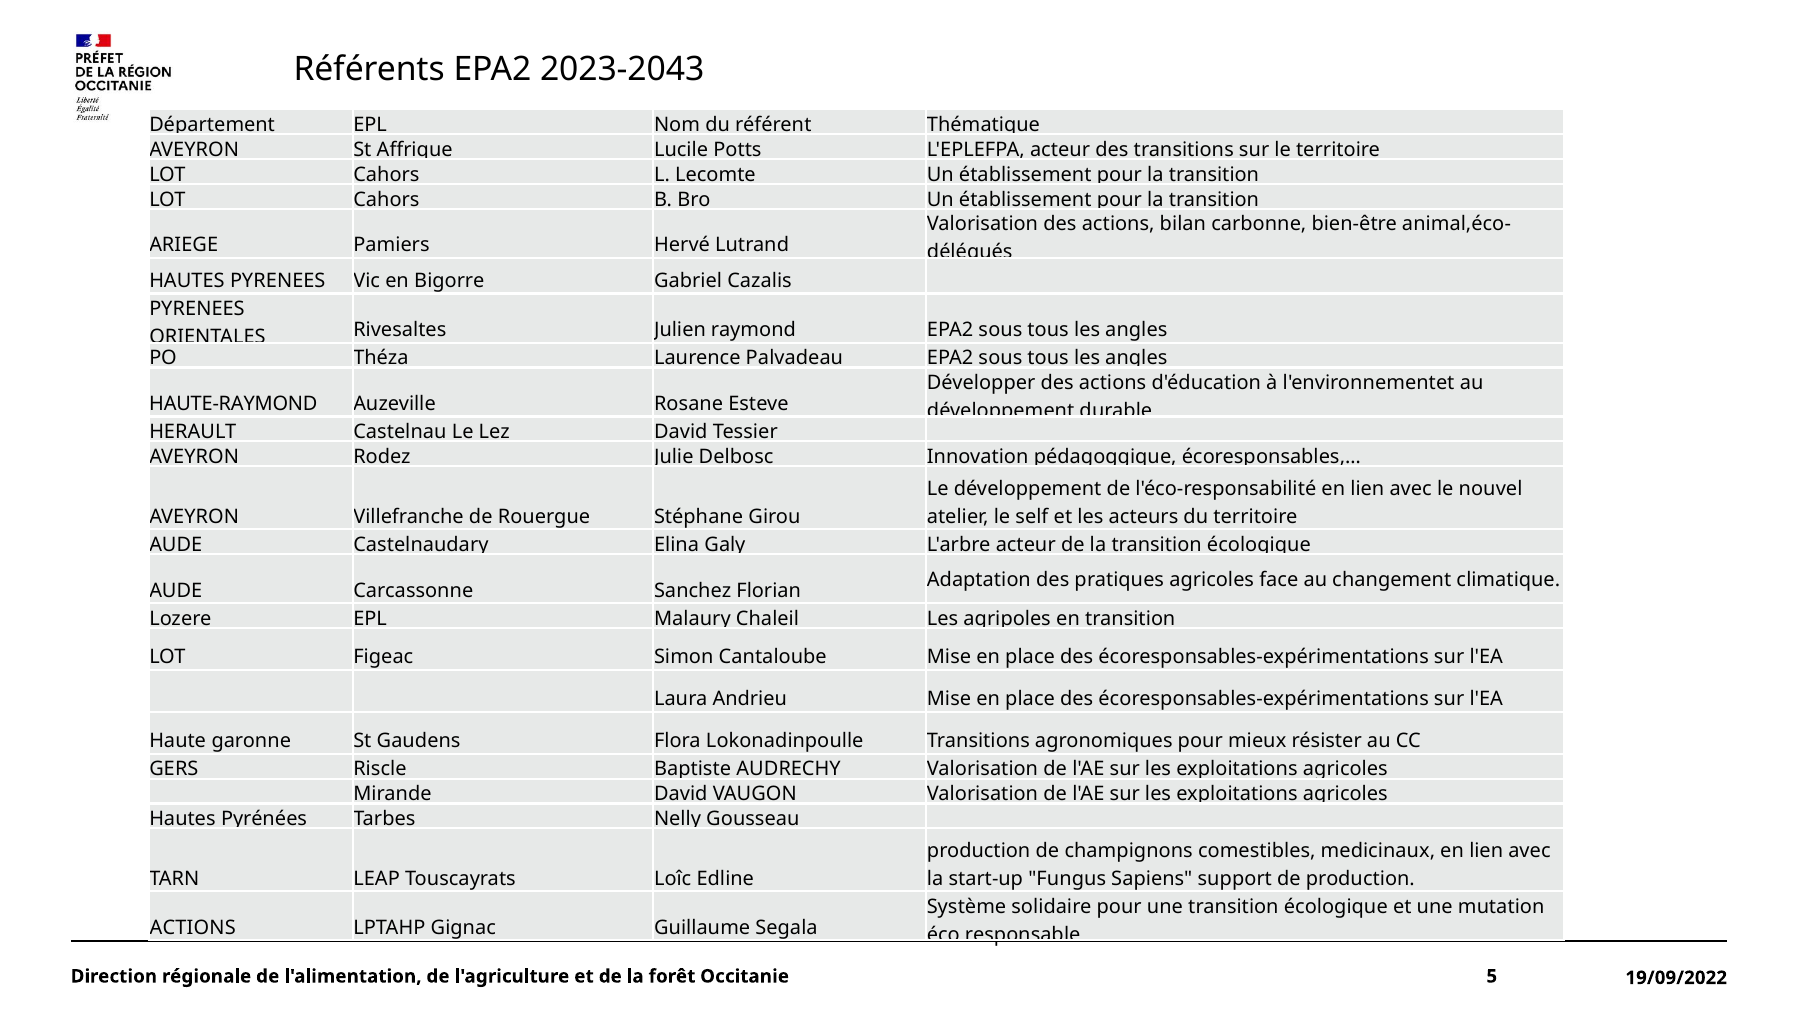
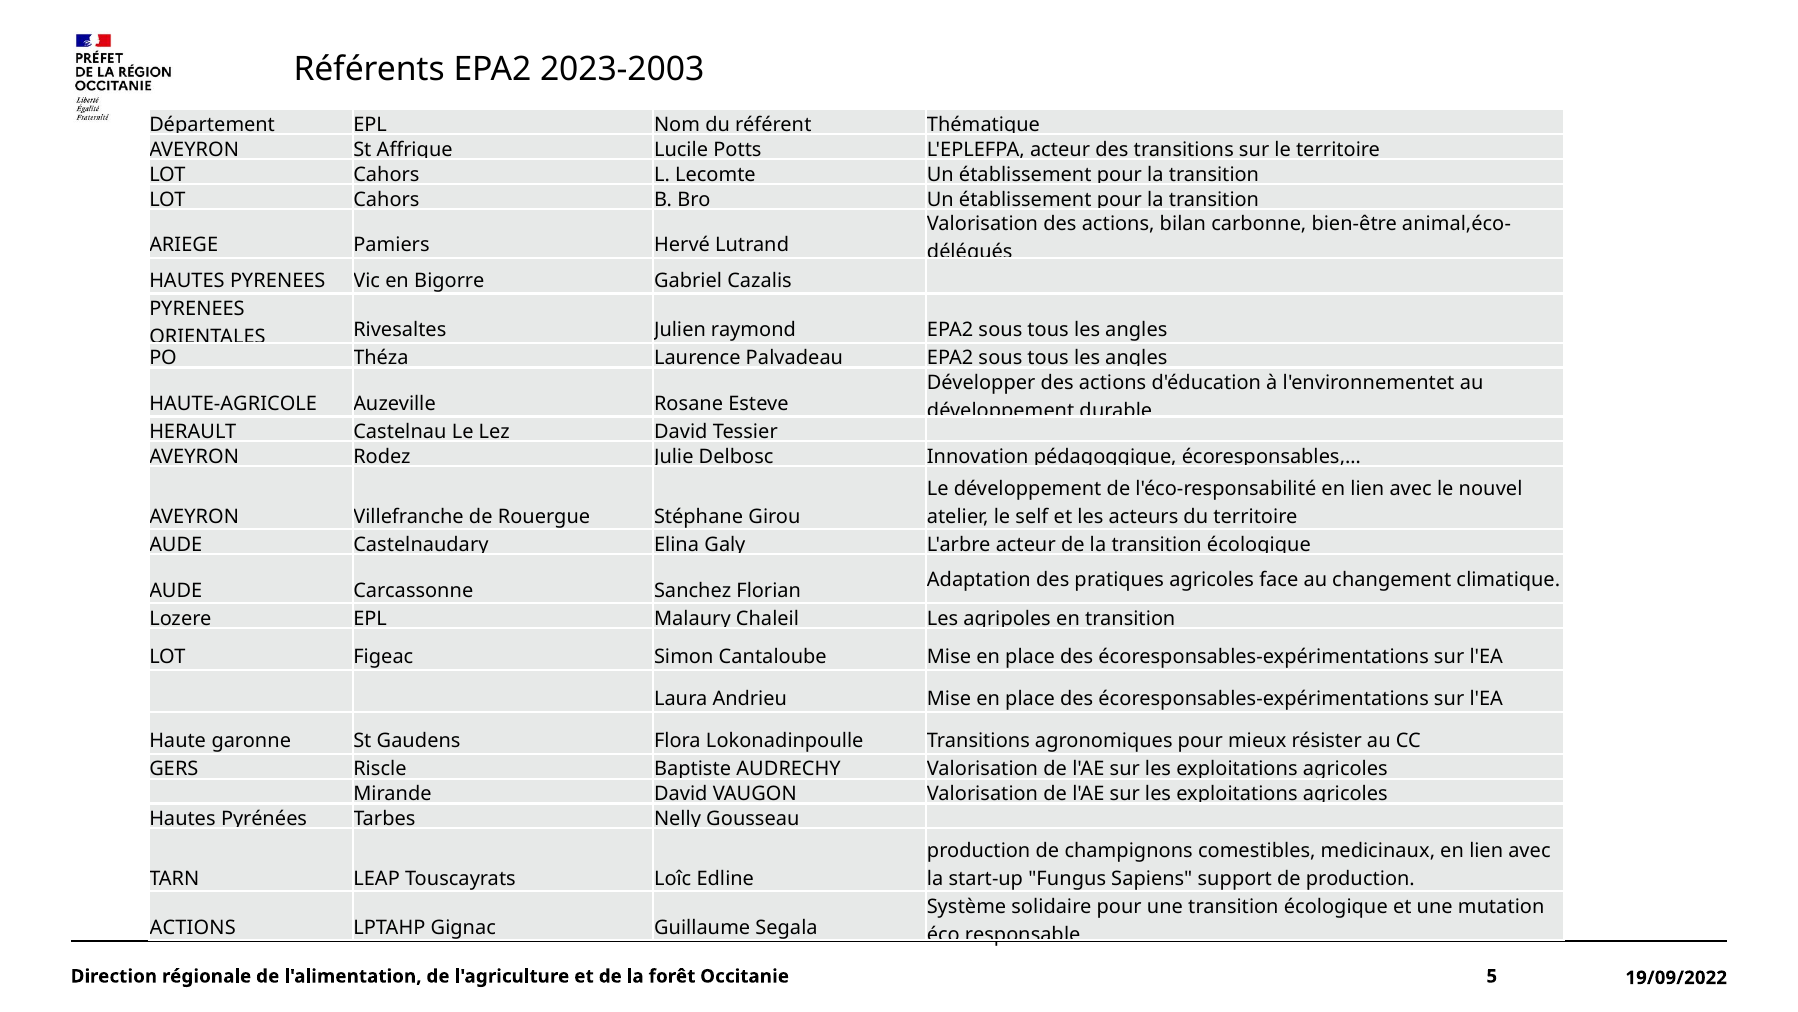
2023-2043: 2023-2043 -> 2023-2003
HAUTE-RAYMOND: HAUTE-RAYMOND -> HAUTE-AGRICOLE
